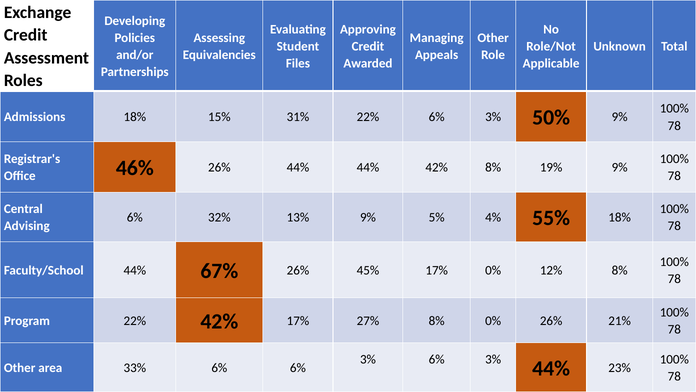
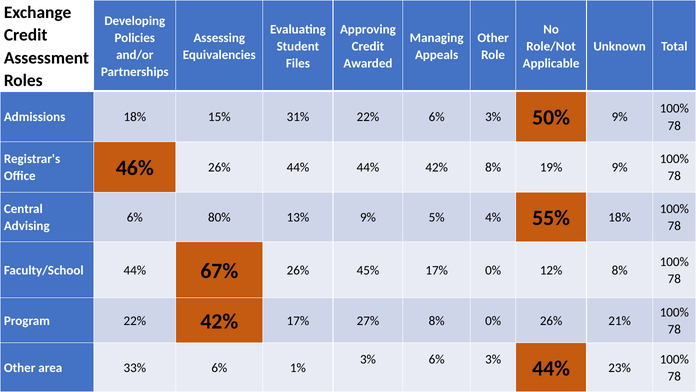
32%: 32% -> 80%
6% 6%: 6% -> 1%
